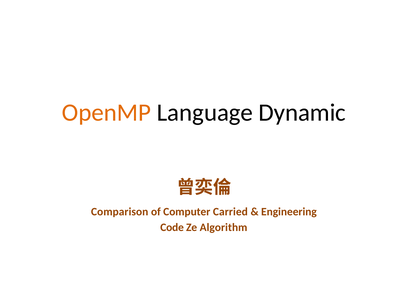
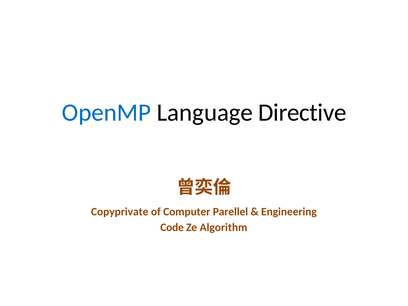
OpenMP colour: orange -> blue
Dynamic: Dynamic -> Directive
Comparison: Comparison -> Copyprivate
Carried: Carried -> Parellel
